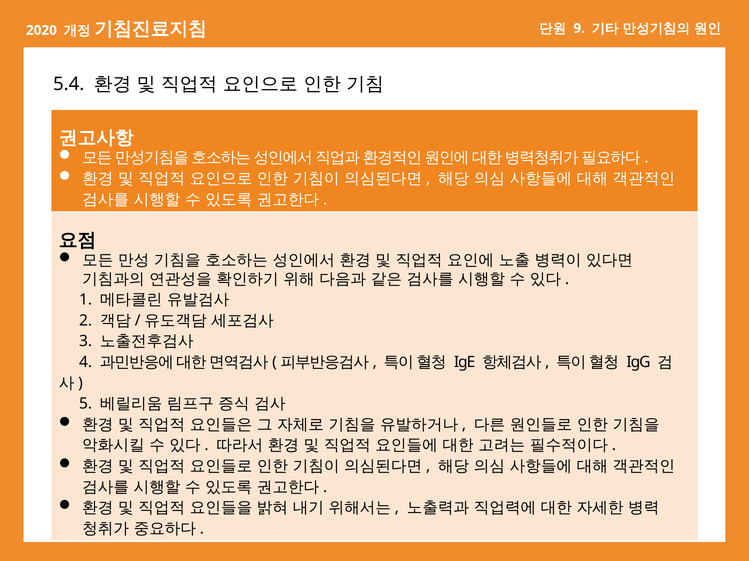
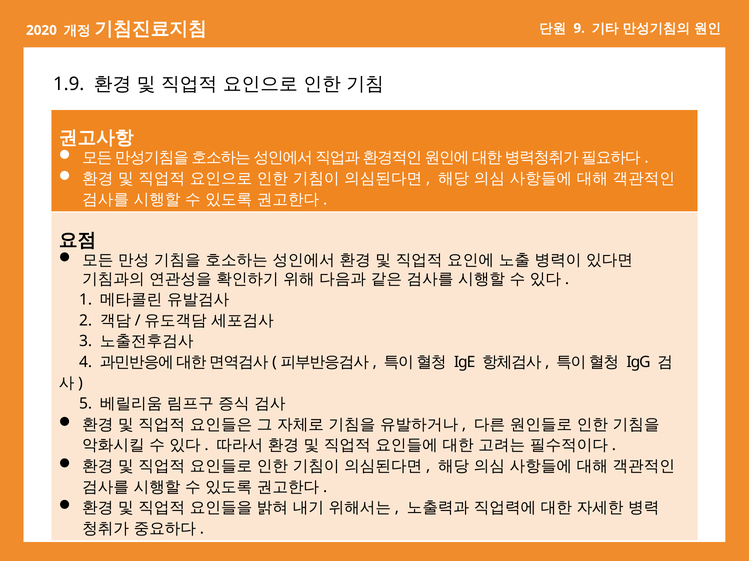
5.4: 5.4 -> 1.9
